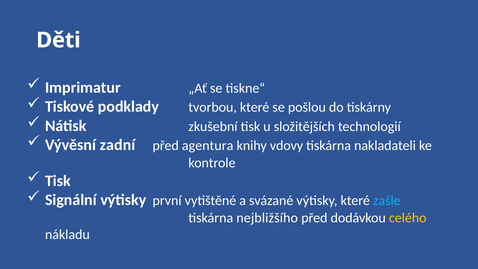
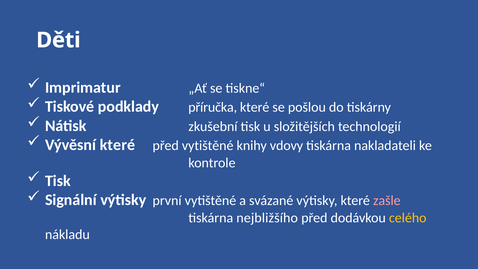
tvorbou: tvorbou -> příručka
Vývěsní zadní: zadní -> které
před agentura: agentura -> vytištěné
zašle colour: light blue -> pink
